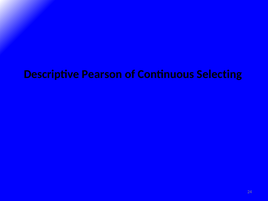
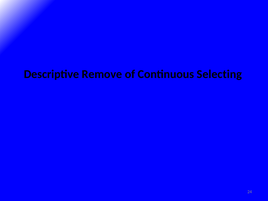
Pearson: Pearson -> Remove
